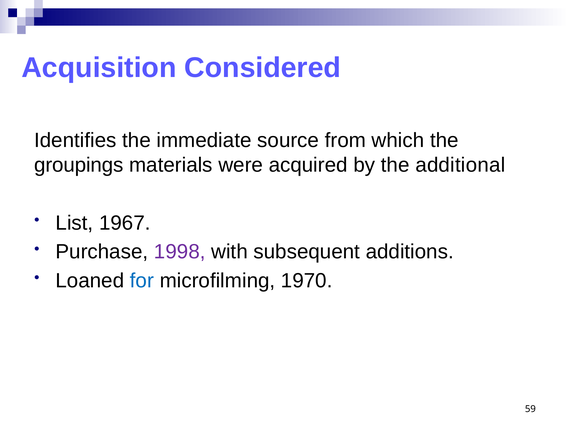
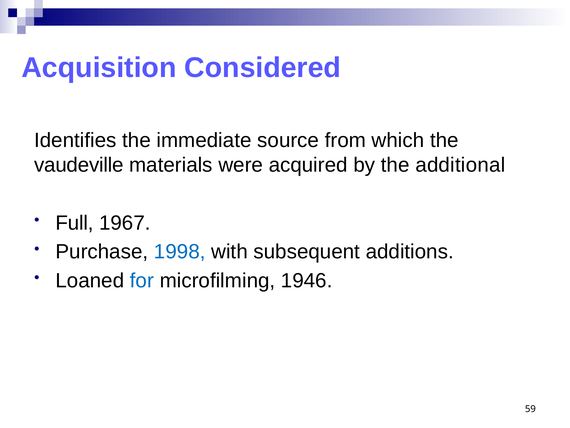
groupings: groupings -> vaudeville
List: List -> Full
1998 colour: purple -> blue
1970: 1970 -> 1946
